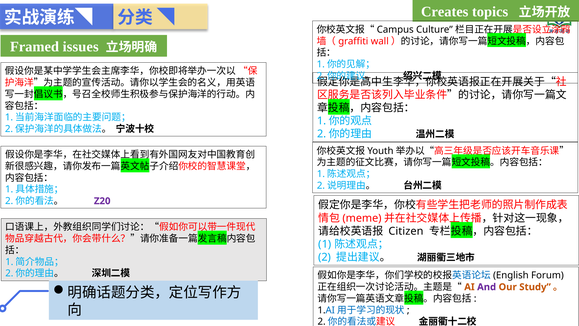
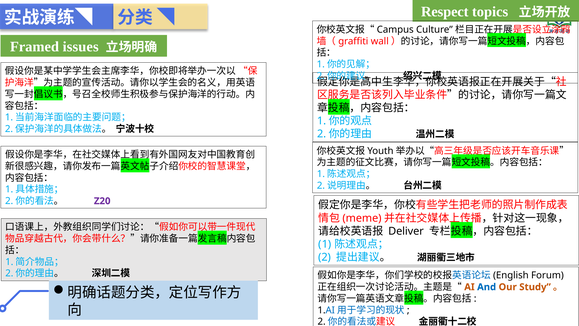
Creates: Creates -> Respect
Citizen: Citizen -> Deliver
And colour: purple -> blue
